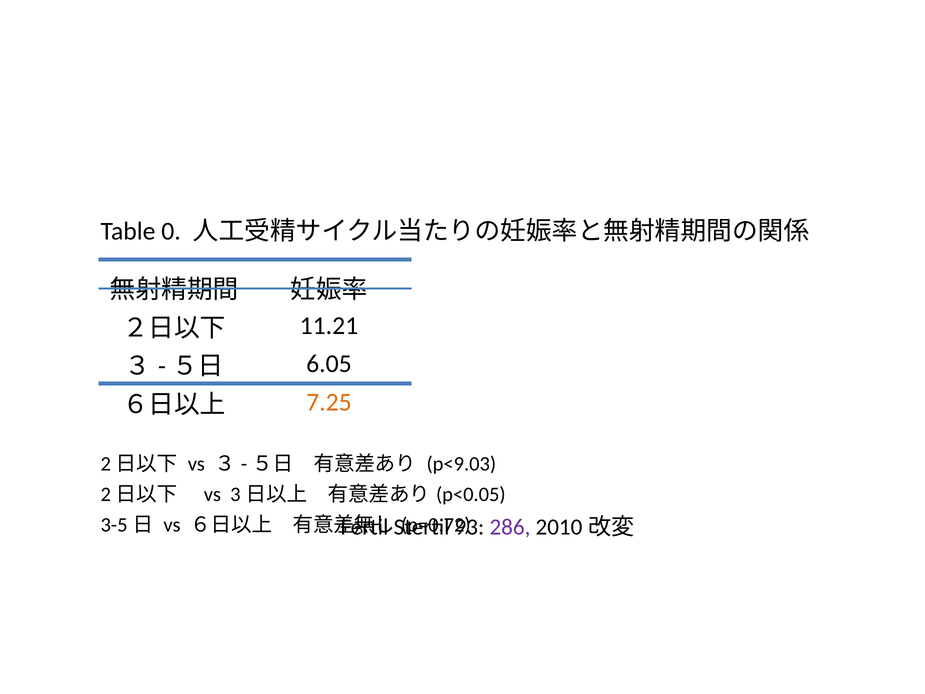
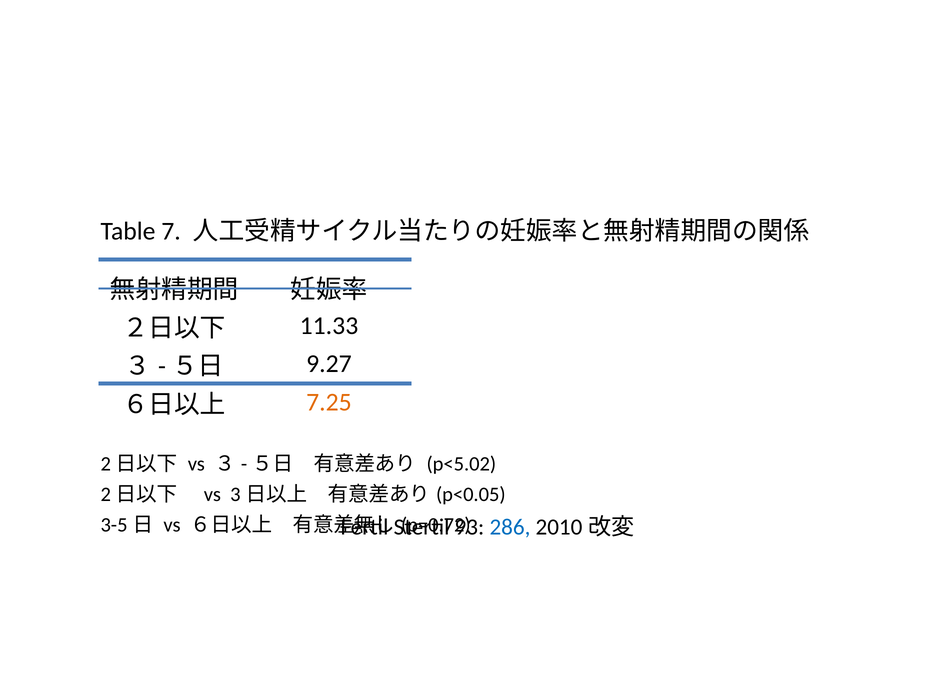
0: 0 -> 7
11.21: 11.21 -> 11.33
6.05: 6.05 -> 9.27
p<9.03: p<9.03 -> p<5.02
286 colour: purple -> blue
